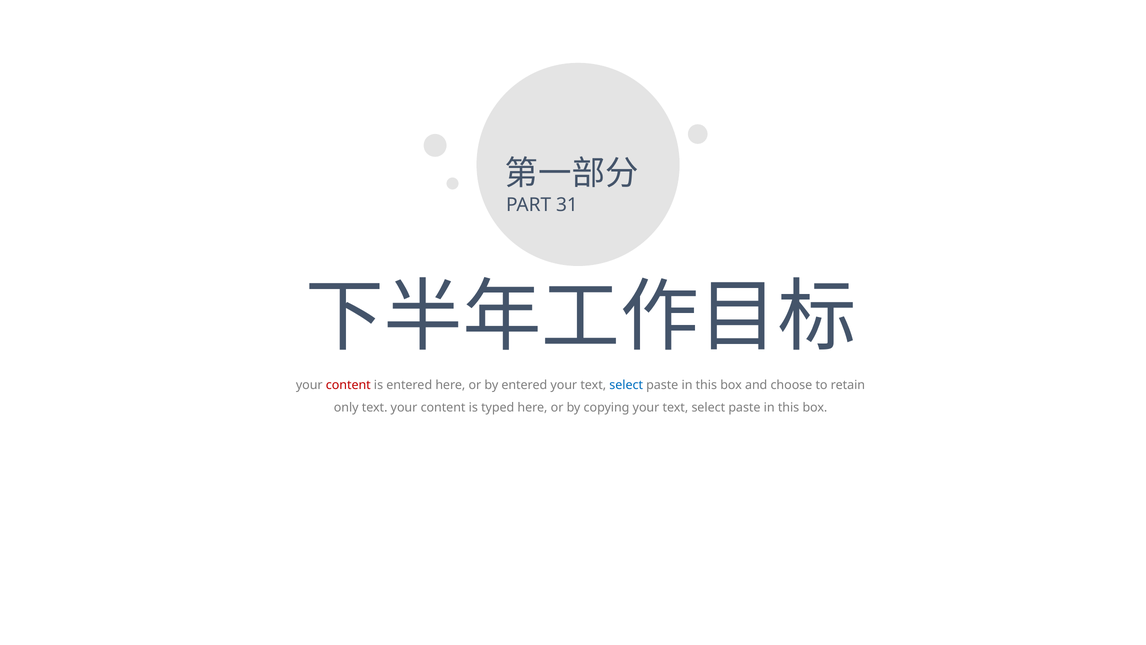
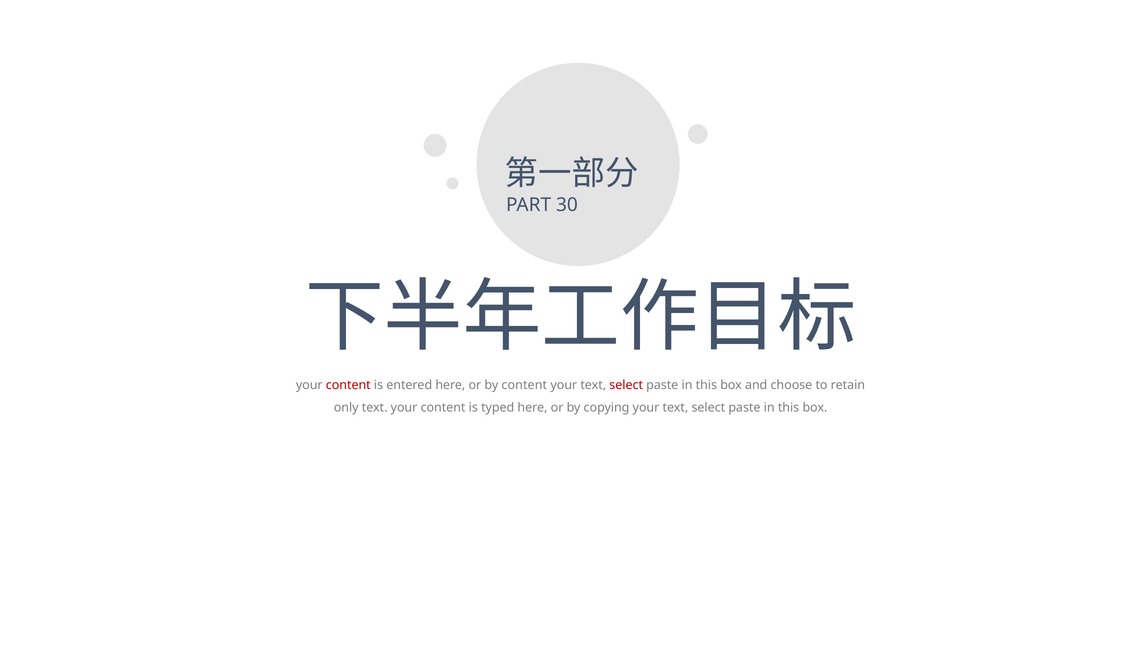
31: 31 -> 30
by entered: entered -> content
select at (626, 385) colour: blue -> red
